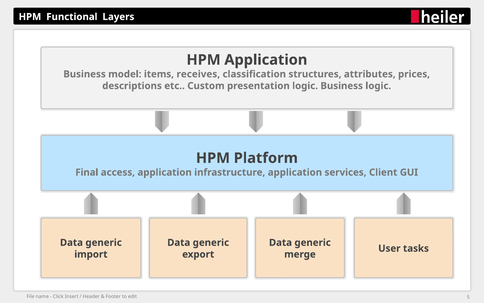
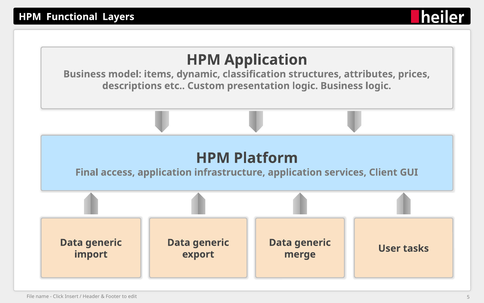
receives: receives -> dynamic
